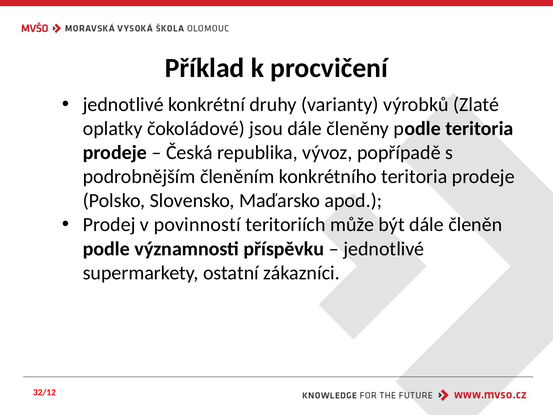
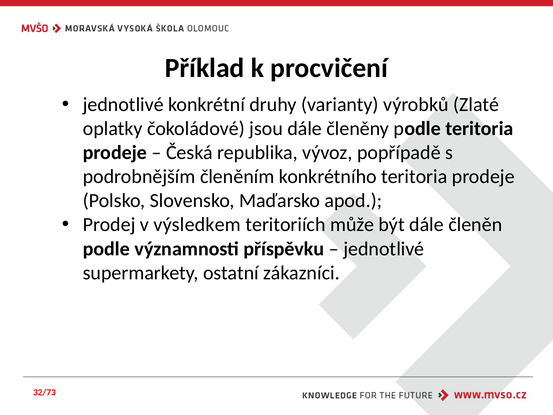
povinností: povinností -> výsledkem
32/12: 32/12 -> 32/73
